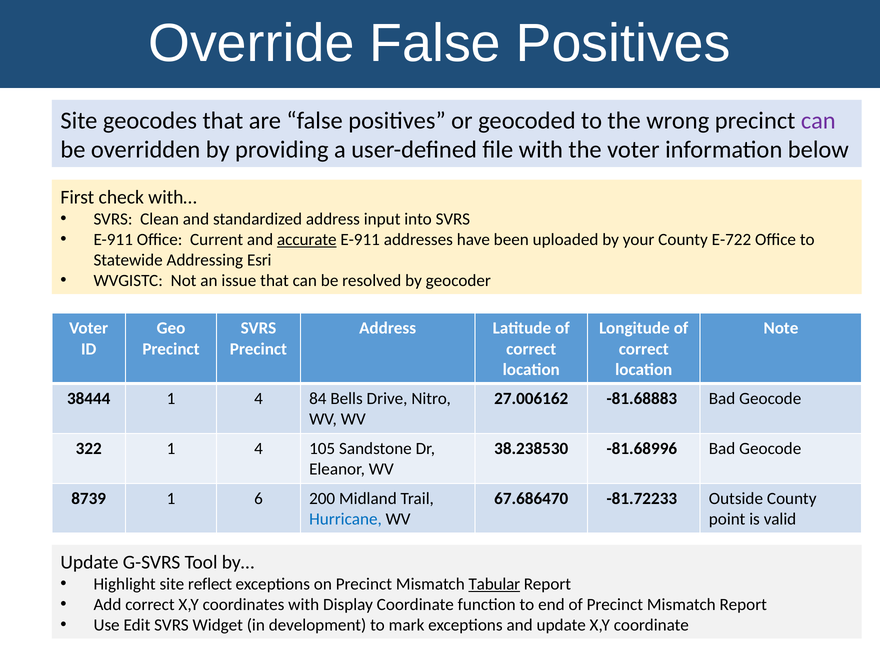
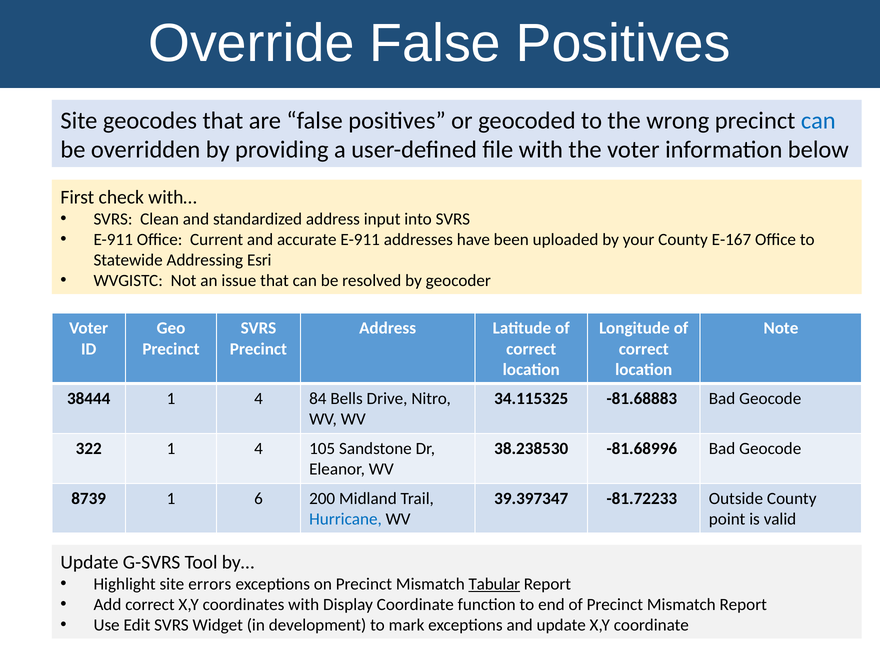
can at (818, 120) colour: purple -> blue
accurate underline: present -> none
E-722: E-722 -> E-167
27.006162: 27.006162 -> 34.115325
67.686470: 67.686470 -> 39.397347
reflect: reflect -> errors
